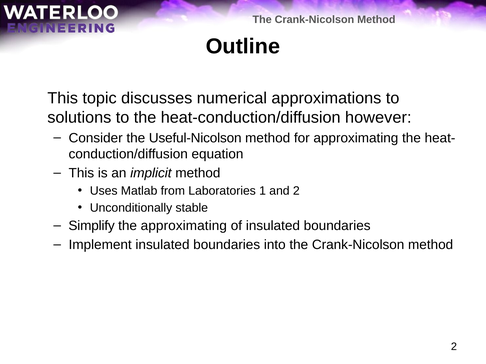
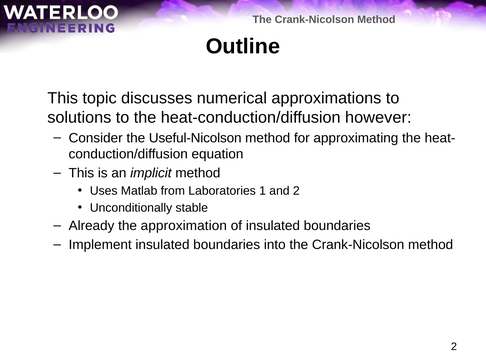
Simplify: Simplify -> Already
the approximating: approximating -> approximation
